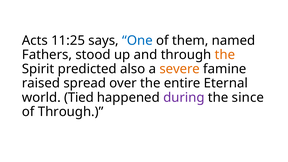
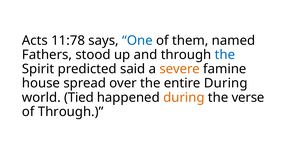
11:25: 11:25 -> 11:78
the at (225, 55) colour: orange -> blue
also: also -> said
raised: raised -> house
entire Eternal: Eternal -> During
during at (184, 97) colour: purple -> orange
since: since -> verse
